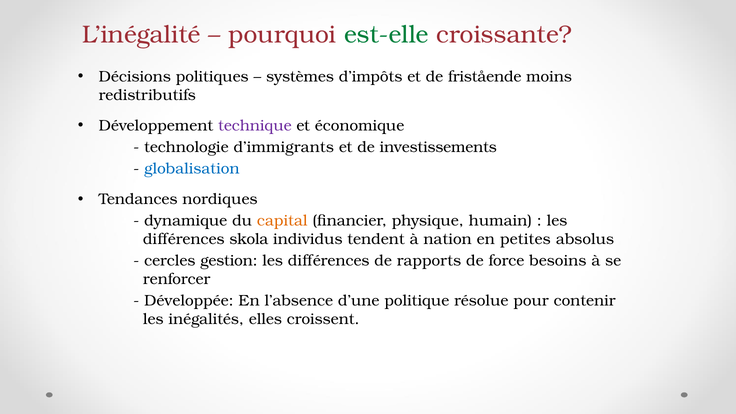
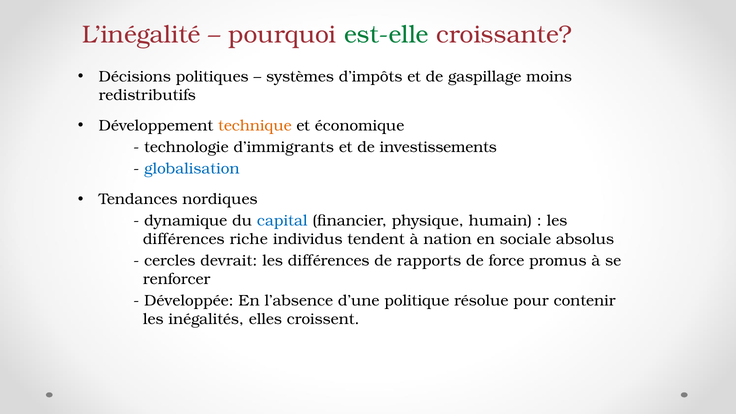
fristående: fristående -> gaspillage
technique colour: purple -> orange
capital colour: orange -> blue
skola: skola -> riche
petites: petites -> sociale
gestion: gestion -> devrait
besoins: besoins -> promus
